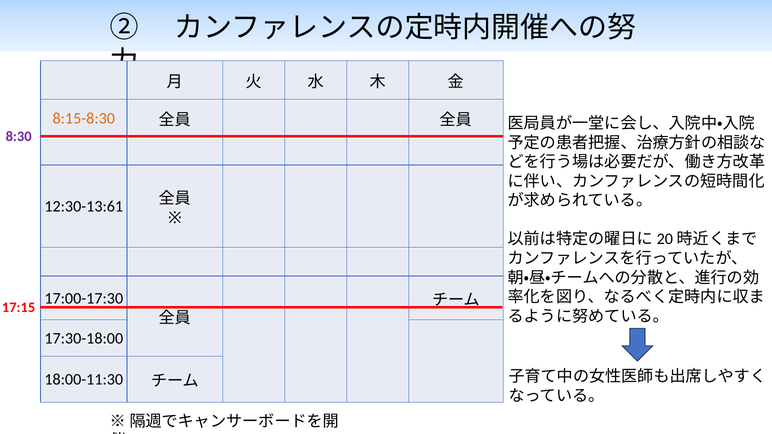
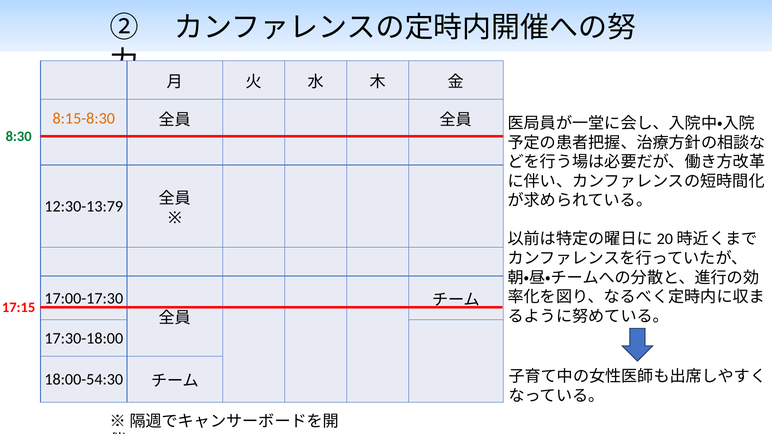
8:30 colour: purple -> green
12:30-13:61: 12:30-13:61 -> 12:30-13:79
18:00-11:30: 18:00-11:30 -> 18:00-54:30
